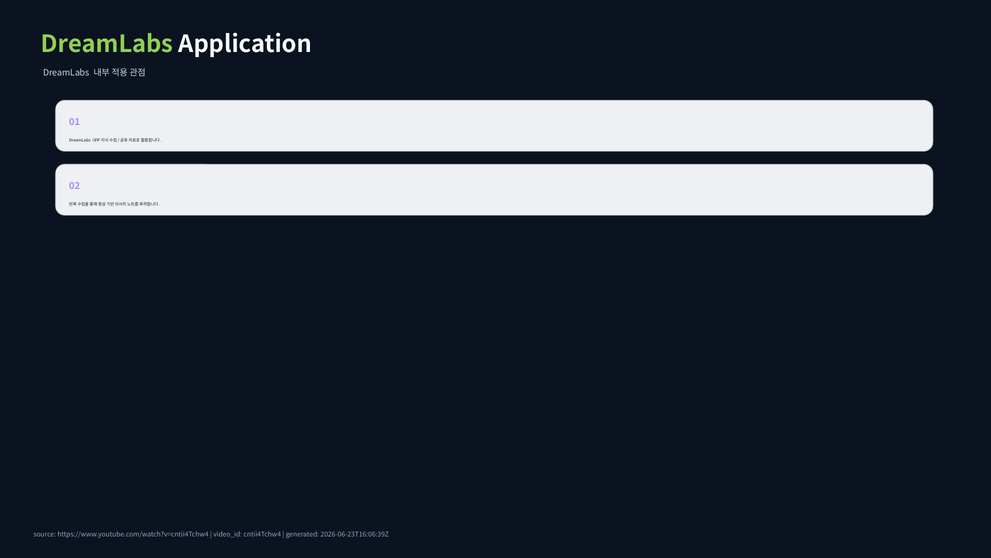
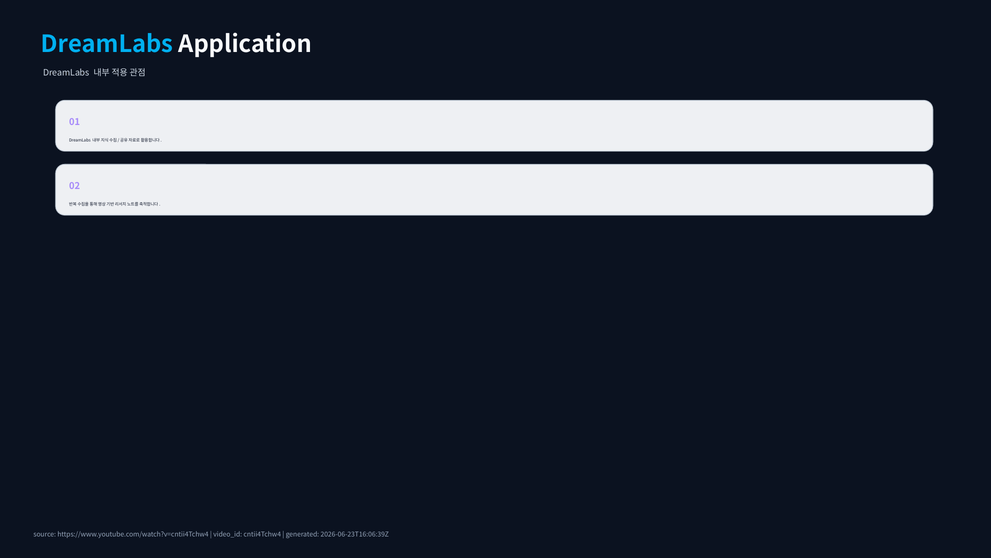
DreamLabs at (107, 44) colour: light green -> light blue
